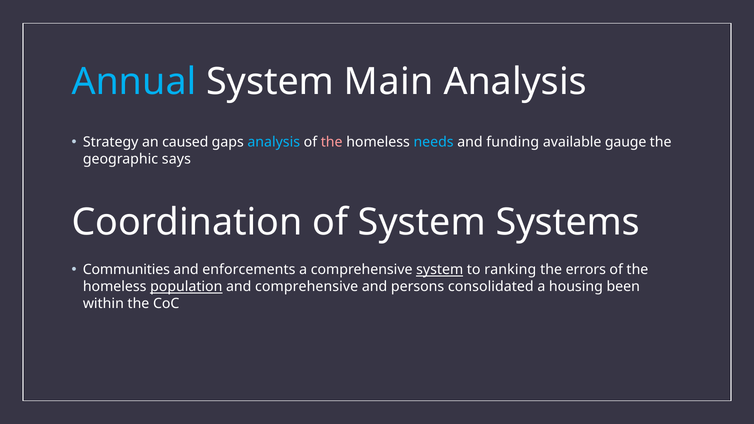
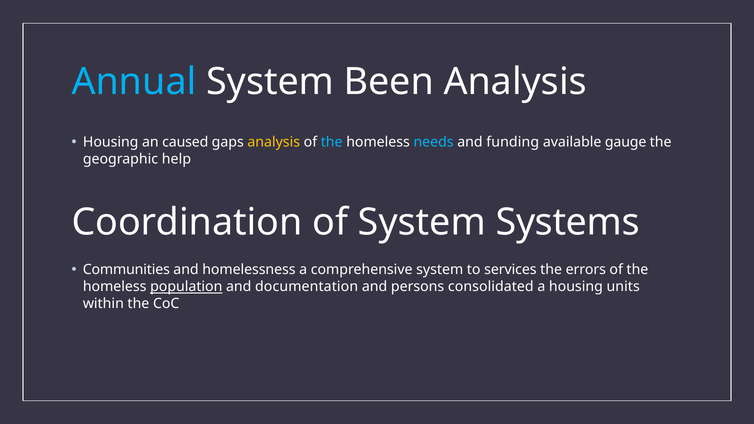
Main: Main -> Been
Strategy at (111, 142): Strategy -> Housing
analysis at (274, 142) colour: light blue -> yellow
the at (332, 142) colour: pink -> light blue
says: says -> help
enforcements: enforcements -> homelessness
system at (440, 270) underline: present -> none
ranking: ranking -> services
and comprehensive: comprehensive -> documentation
been: been -> units
